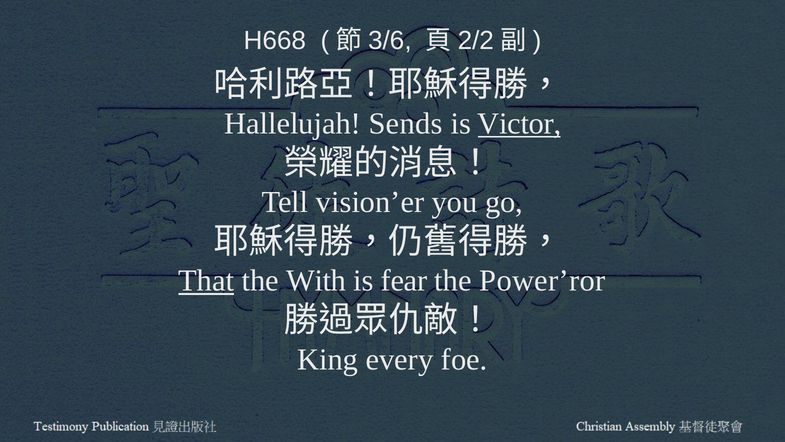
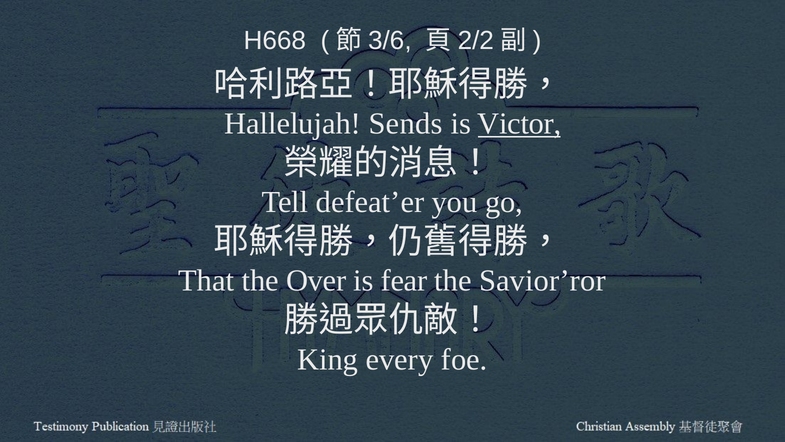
vision’er: vision’er -> defeat’er
That underline: present -> none
With: With -> Over
Power’ror: Power’ror -> Savior’ror
